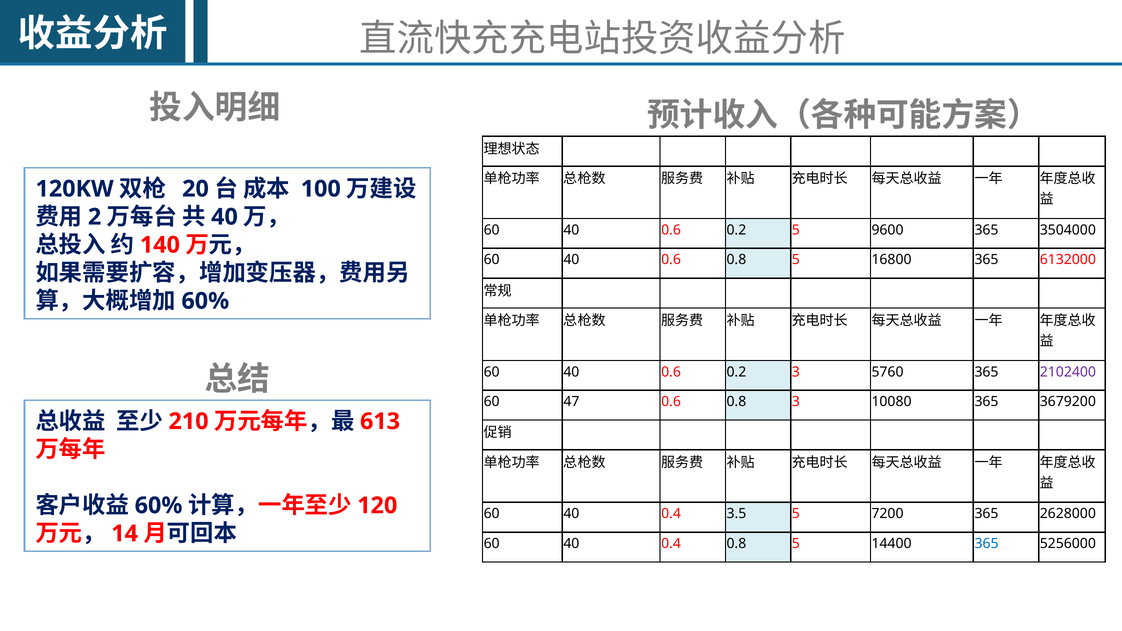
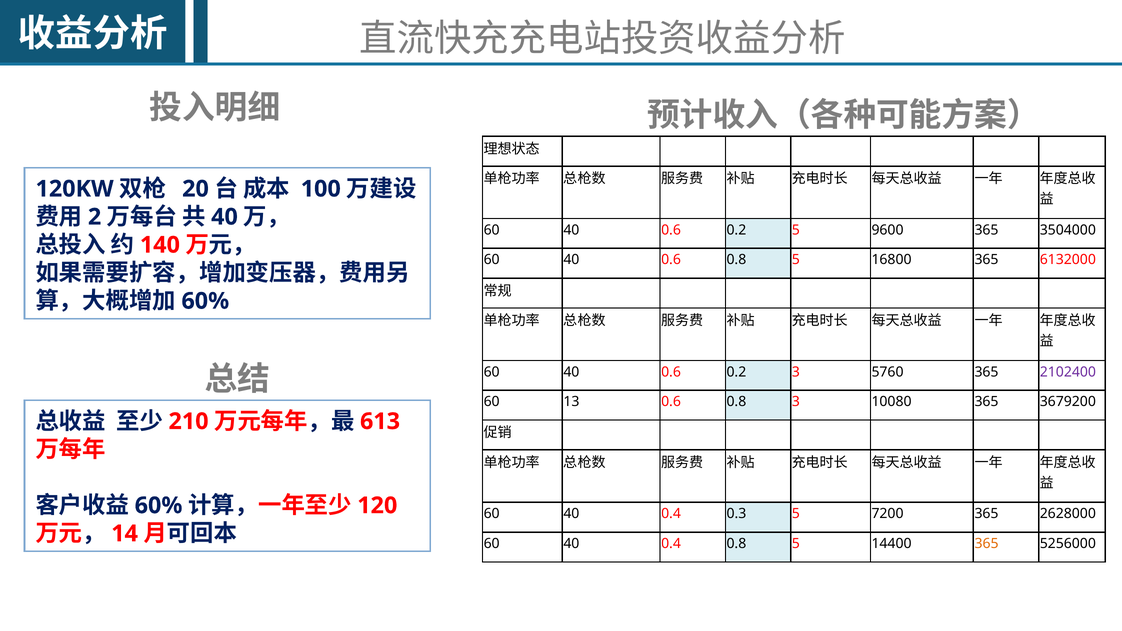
47: 47 -> 13
3.5: 3.5 -> 0.3
365 at (987, 544) colour: blue -> orange
